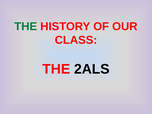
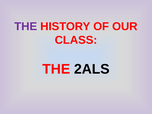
THE at (26, 26) colour: green -> purple
